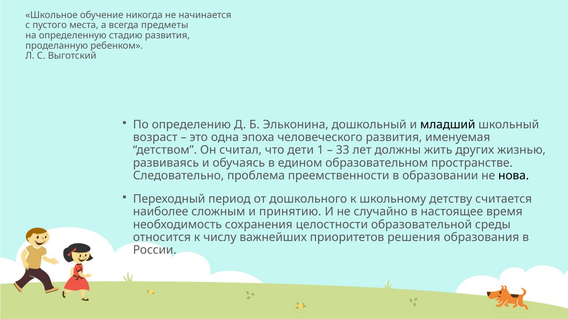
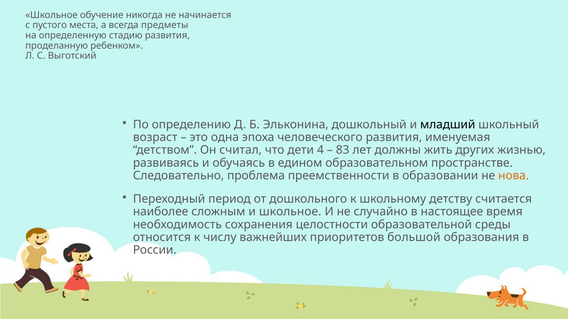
1: 1 -> 4
33: 33 -> 83
нова colour: black -> orange
и принятию: принятию -> школьное
решения: решения -> большой
